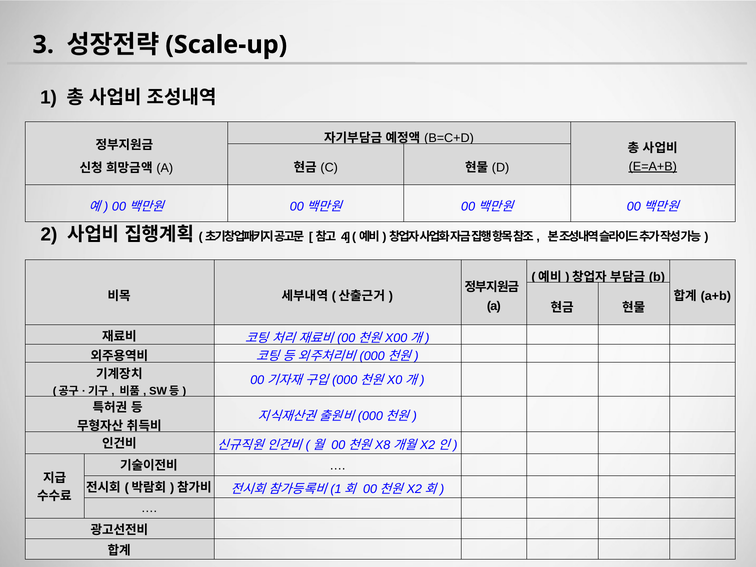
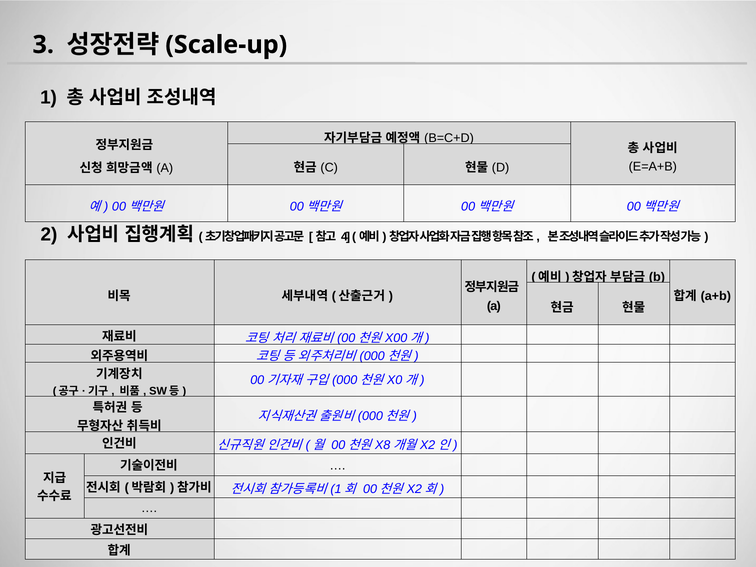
E=A+B underline: present -> none
